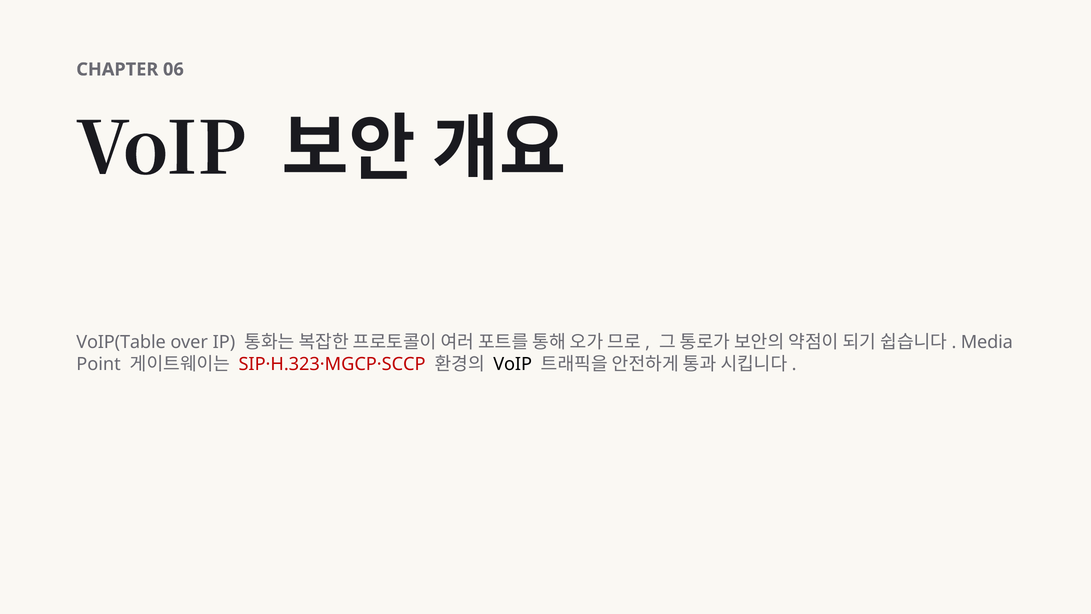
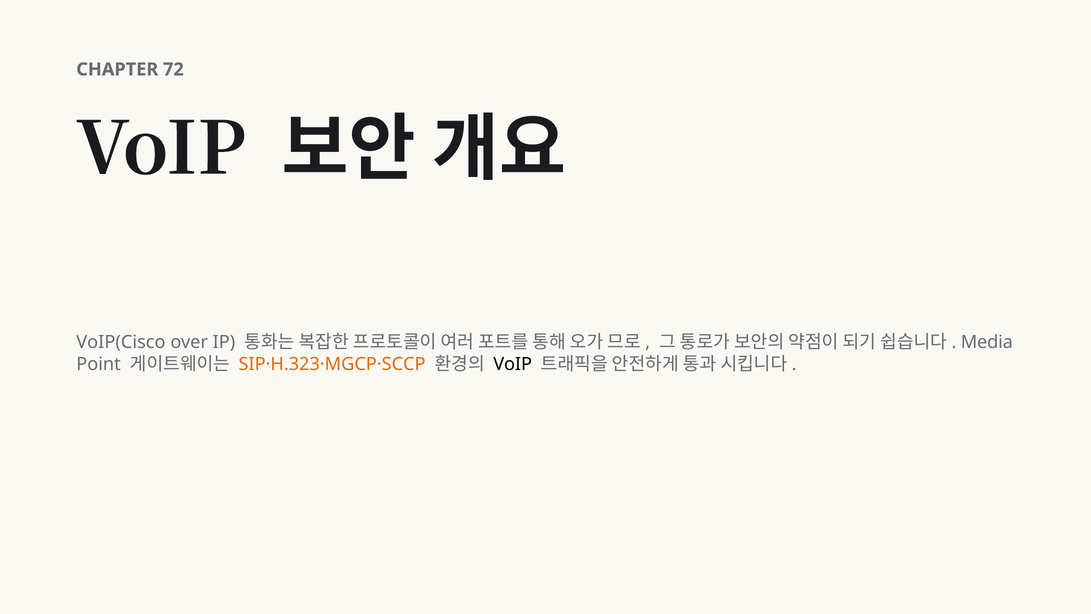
06: 06 -> 72
VoIP(Table: VoIP(Table -> VoIP(Cisco
SIP·H.323·MGCP·SCCP colour: red -> orange
